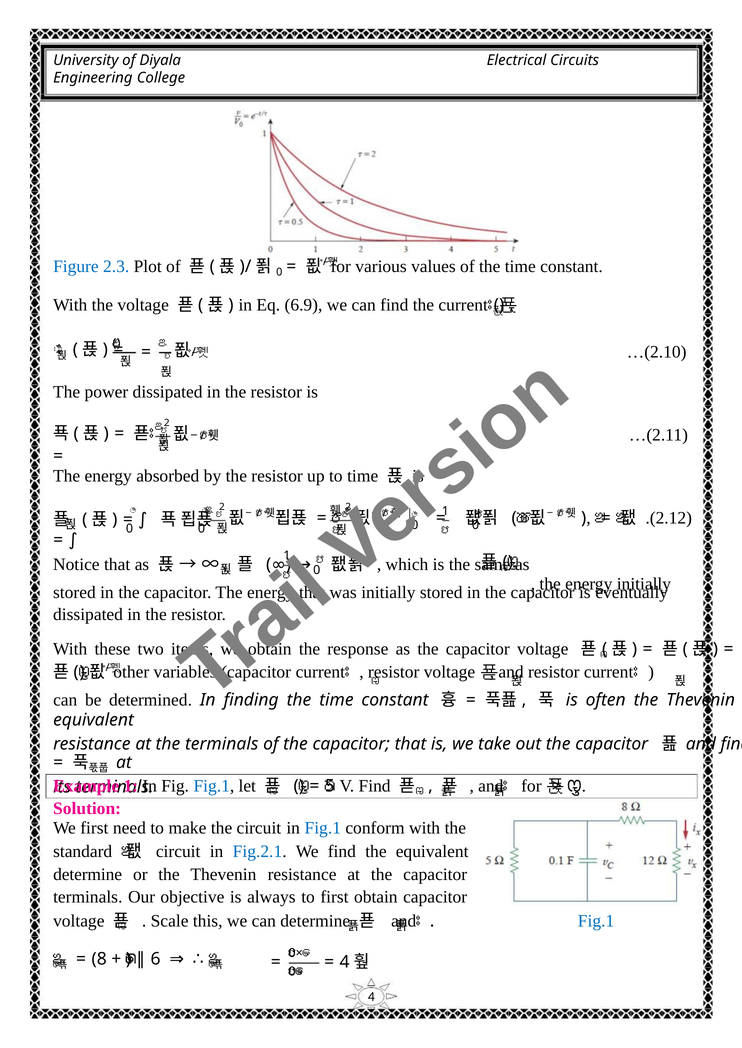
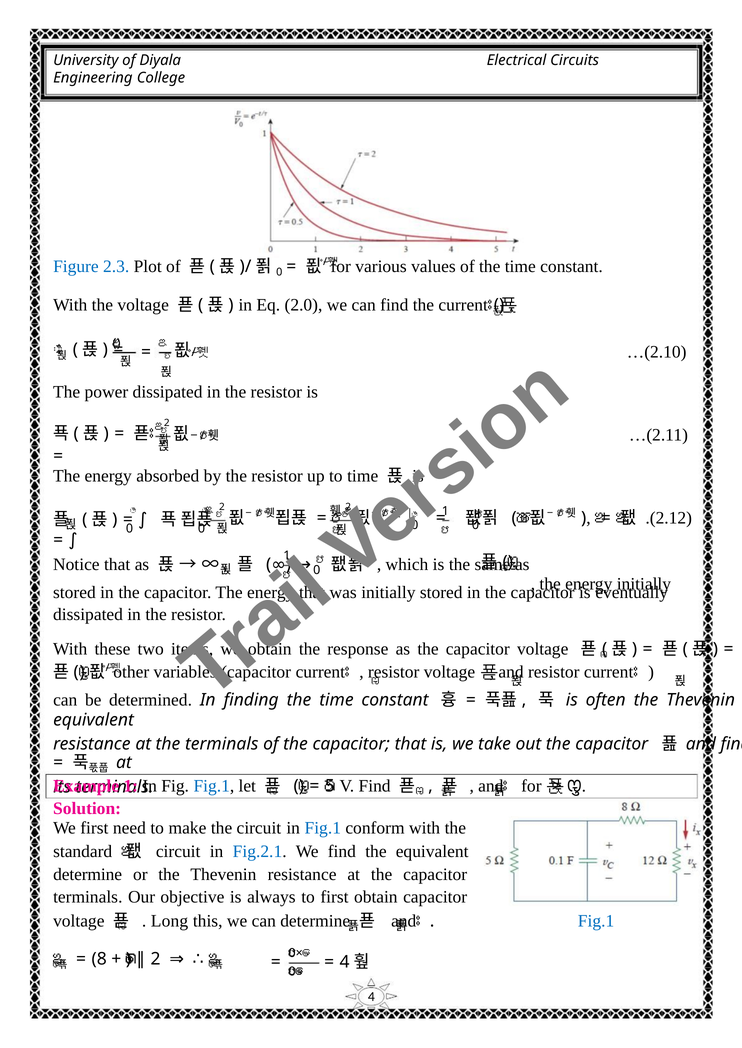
6.9: 6.9 -> 2.0
Scale: Scale -> Long
6 at (156, 960): 6 -> 2
